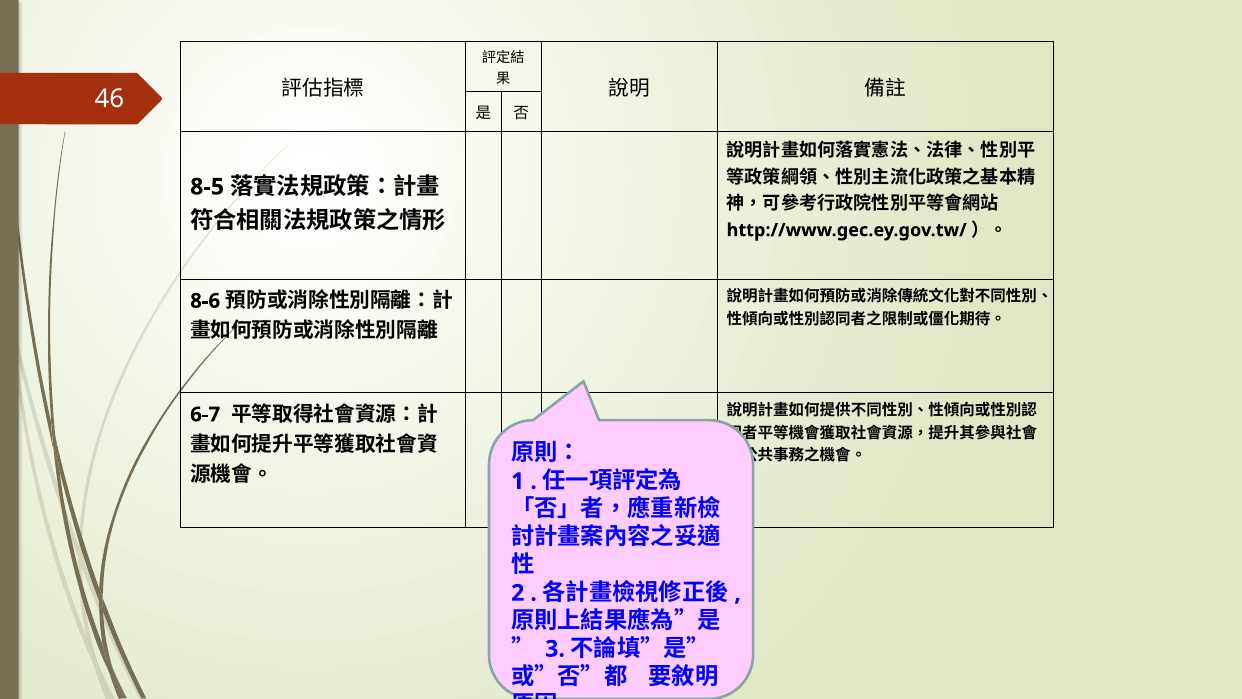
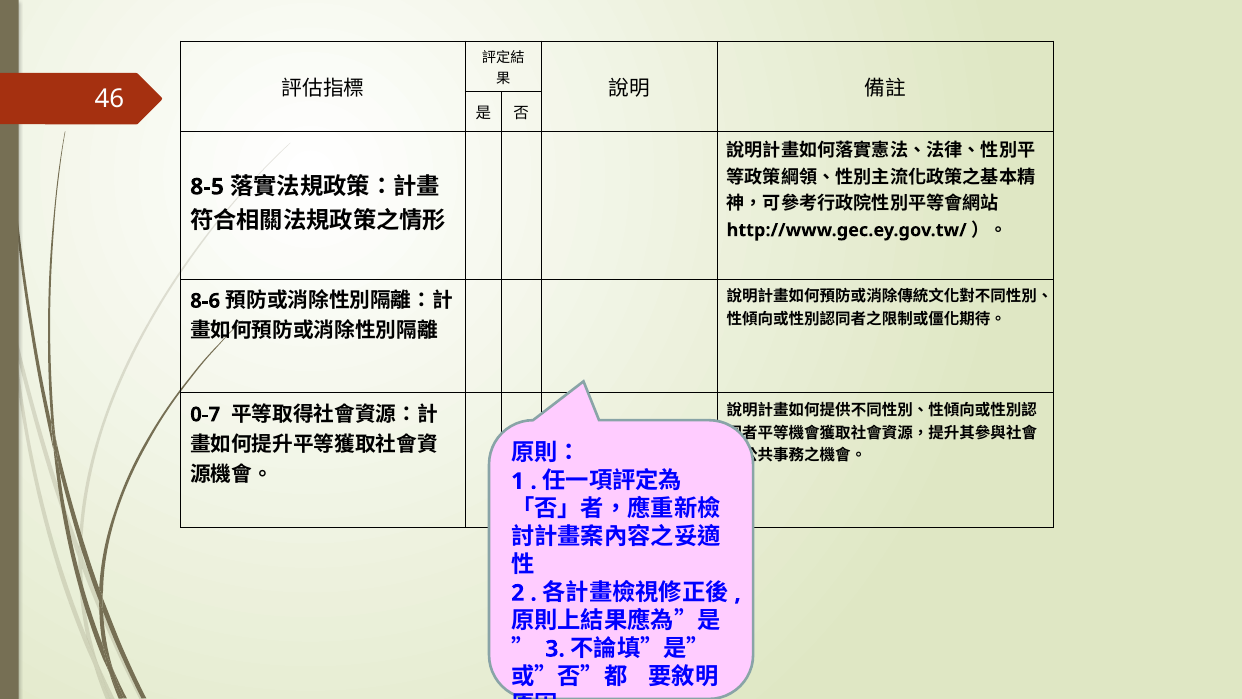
6-7: 6-7 -> 0-7
